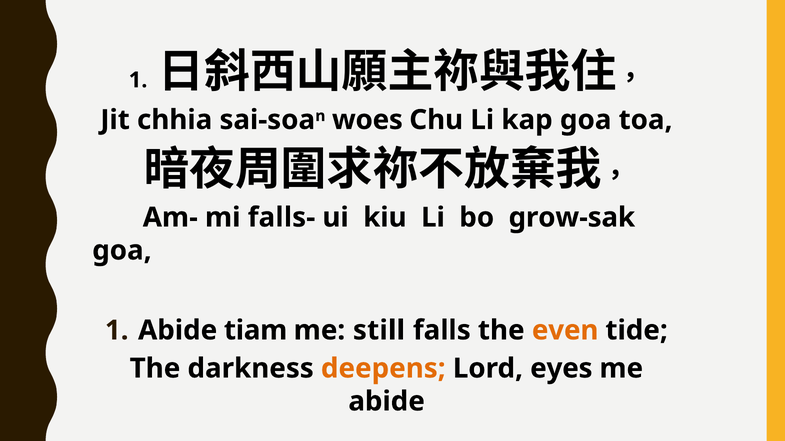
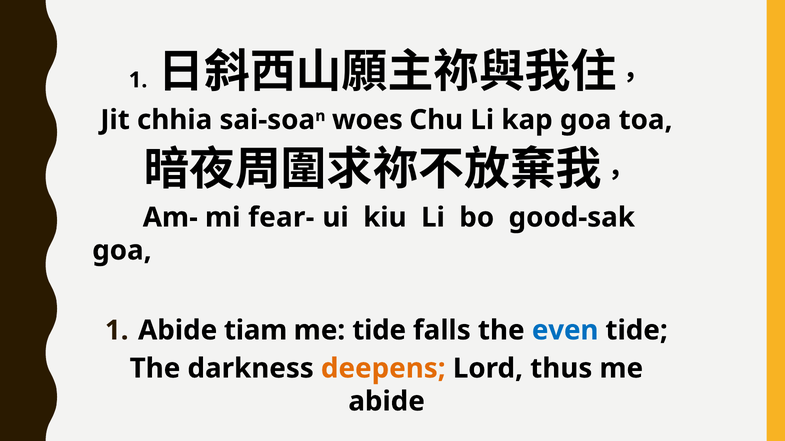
falls-: falls- -> fear-
grow-sak: grow-sak -> good-sak
me still: still -> tide
even colour: orange -> blue
eyes: eyes -> thus
